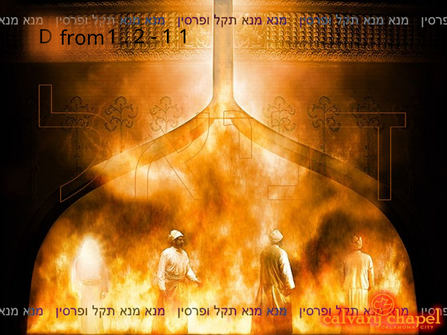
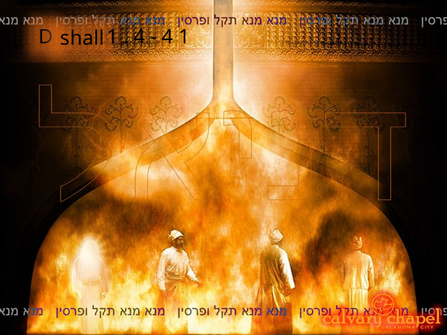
from: from -> shall
2 at (140, 37): 2 -> 4
1 at (168, 37): 1 -> 4
